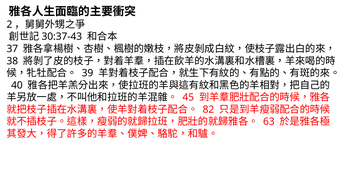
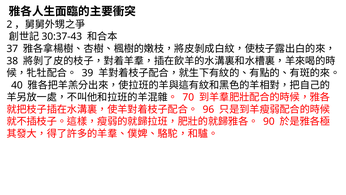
45: 45 -> 70
82: 82 -> 96
63: 63 -> 90
